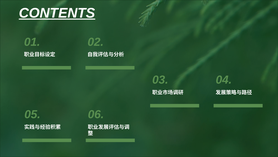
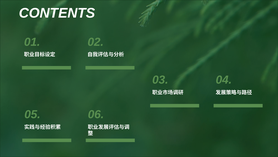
CONTENTS underline: present -> none
